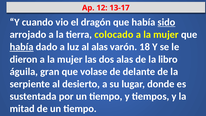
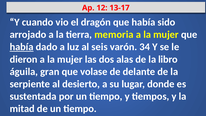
sido underline: present -> none
colocado: colocado -> memoria
al alas: alas -> seis
18: 18 -> 34
